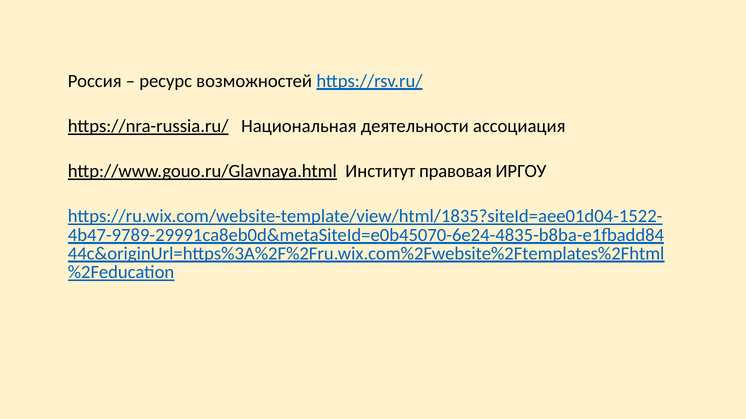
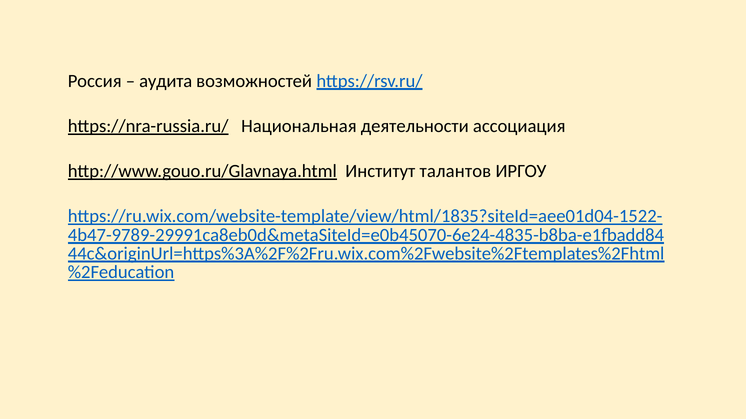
ресурс: ресурс -> аудита
правовая: правовая -> талантов
